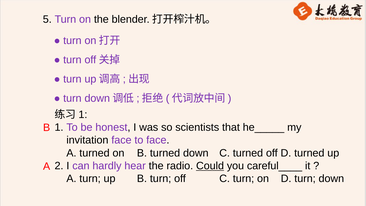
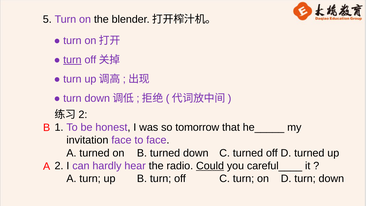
turn at (72, 60) underline: none -> present
1 at (83, 114): 1 -> 2
scientists: scientists -> tomorrow
